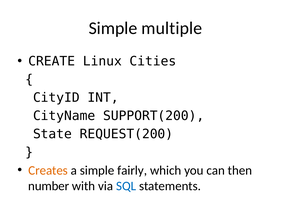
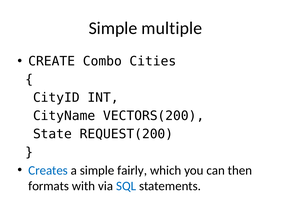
Linux: Linux -> Combo
SUPPORT(200: SUPPORT(200 -> VECTORS(200
Creates colour: orange -> blue
number: number -> formats
